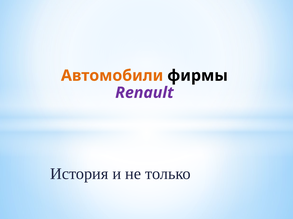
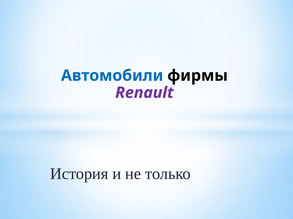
Автомобили colour: orange -> blue
